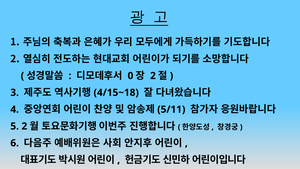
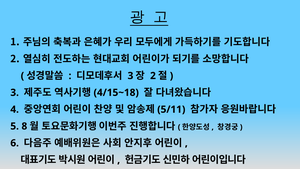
0 at (130, 76): 0 -> 3
5 2: 2 -> 8
